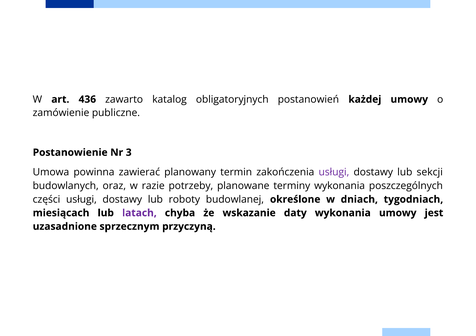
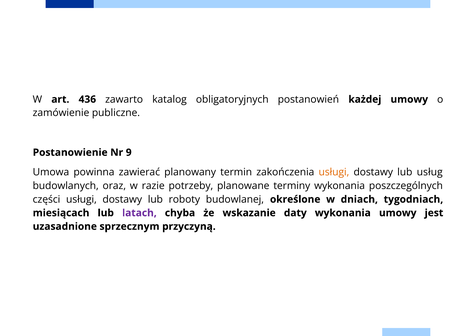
3: 3 -> 9
usługi at (334, 173) colour: purple -> orange
sekcji: sekcji -> usług
